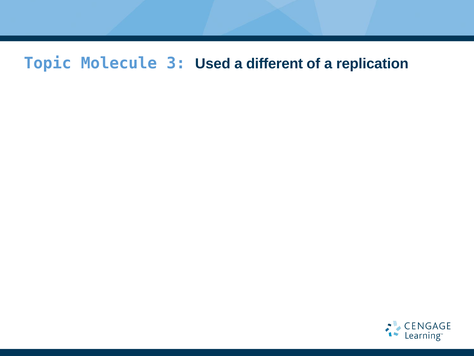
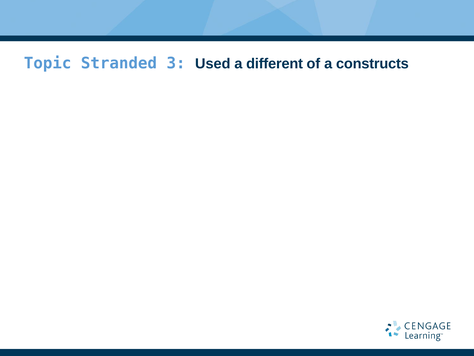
Molecule: Molecule -> Stranded
replication: replication -> constructs
